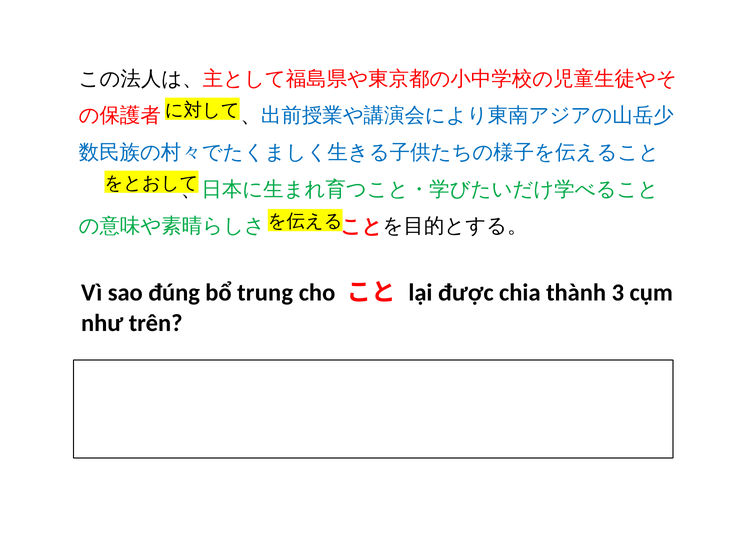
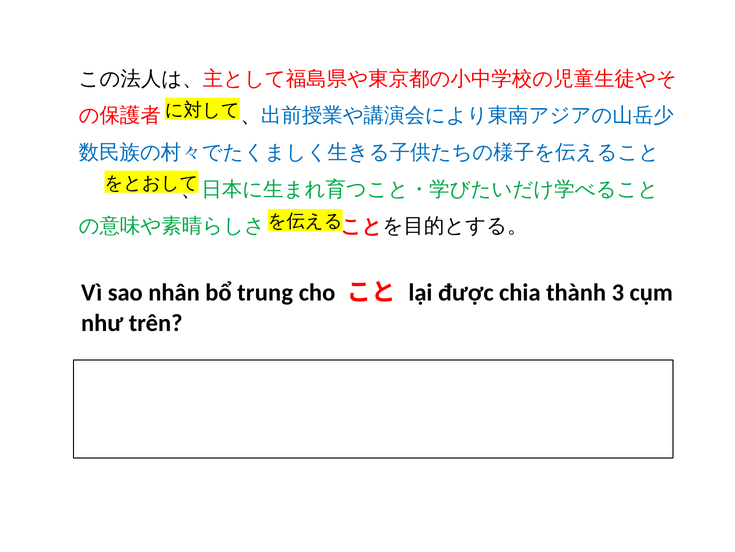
đúng: đúng -> nhân
